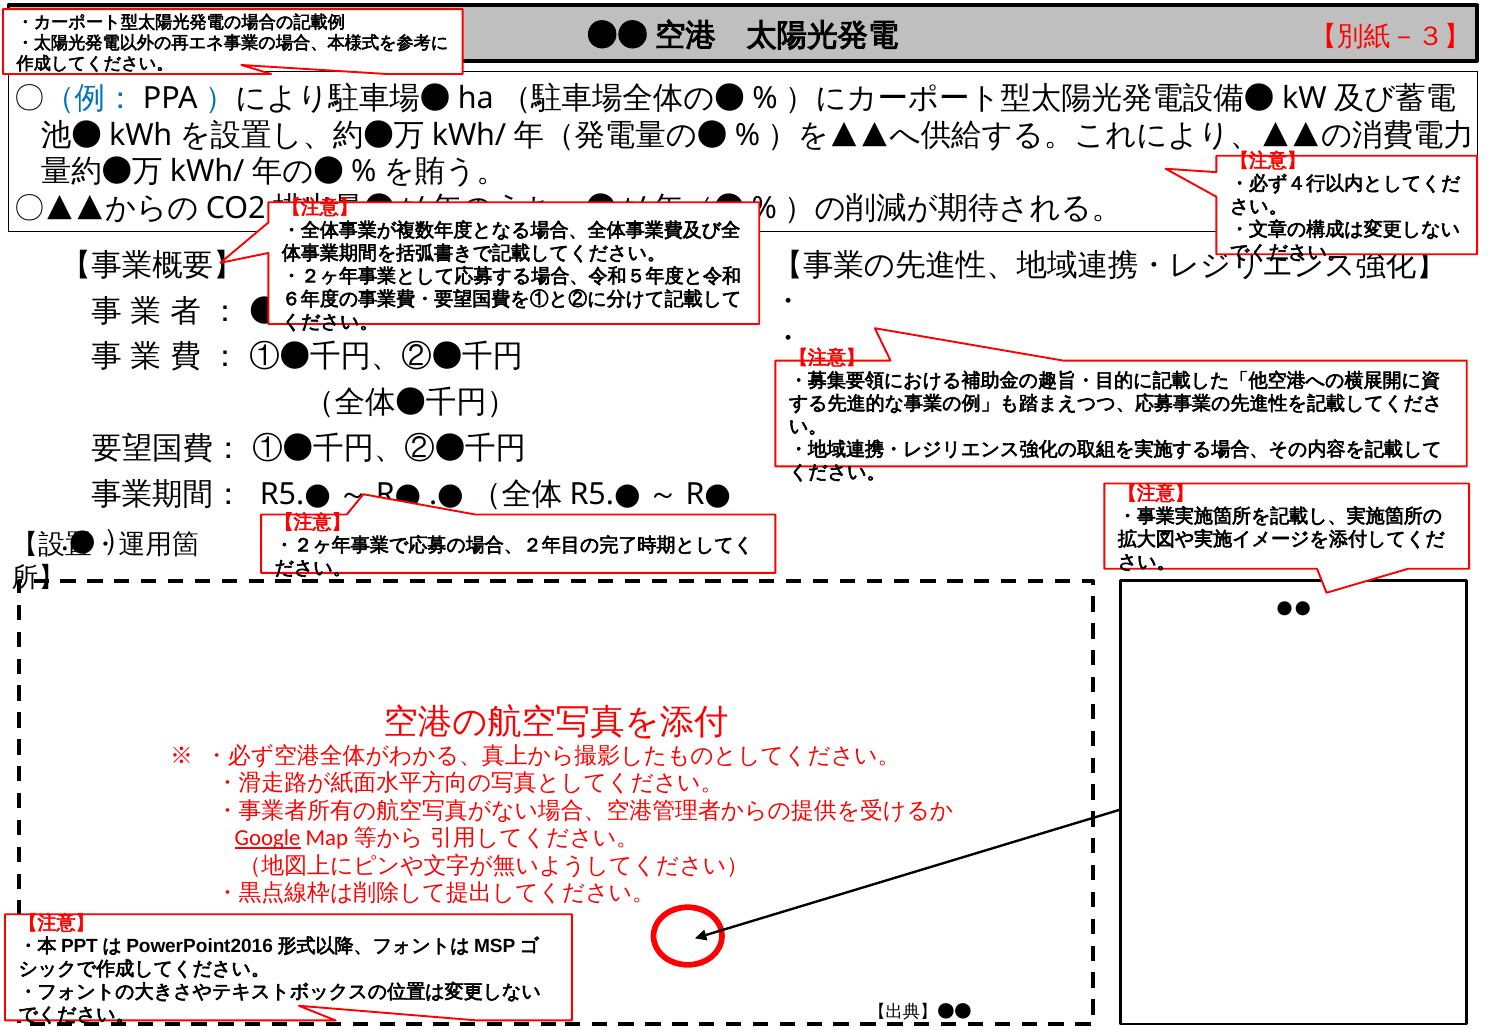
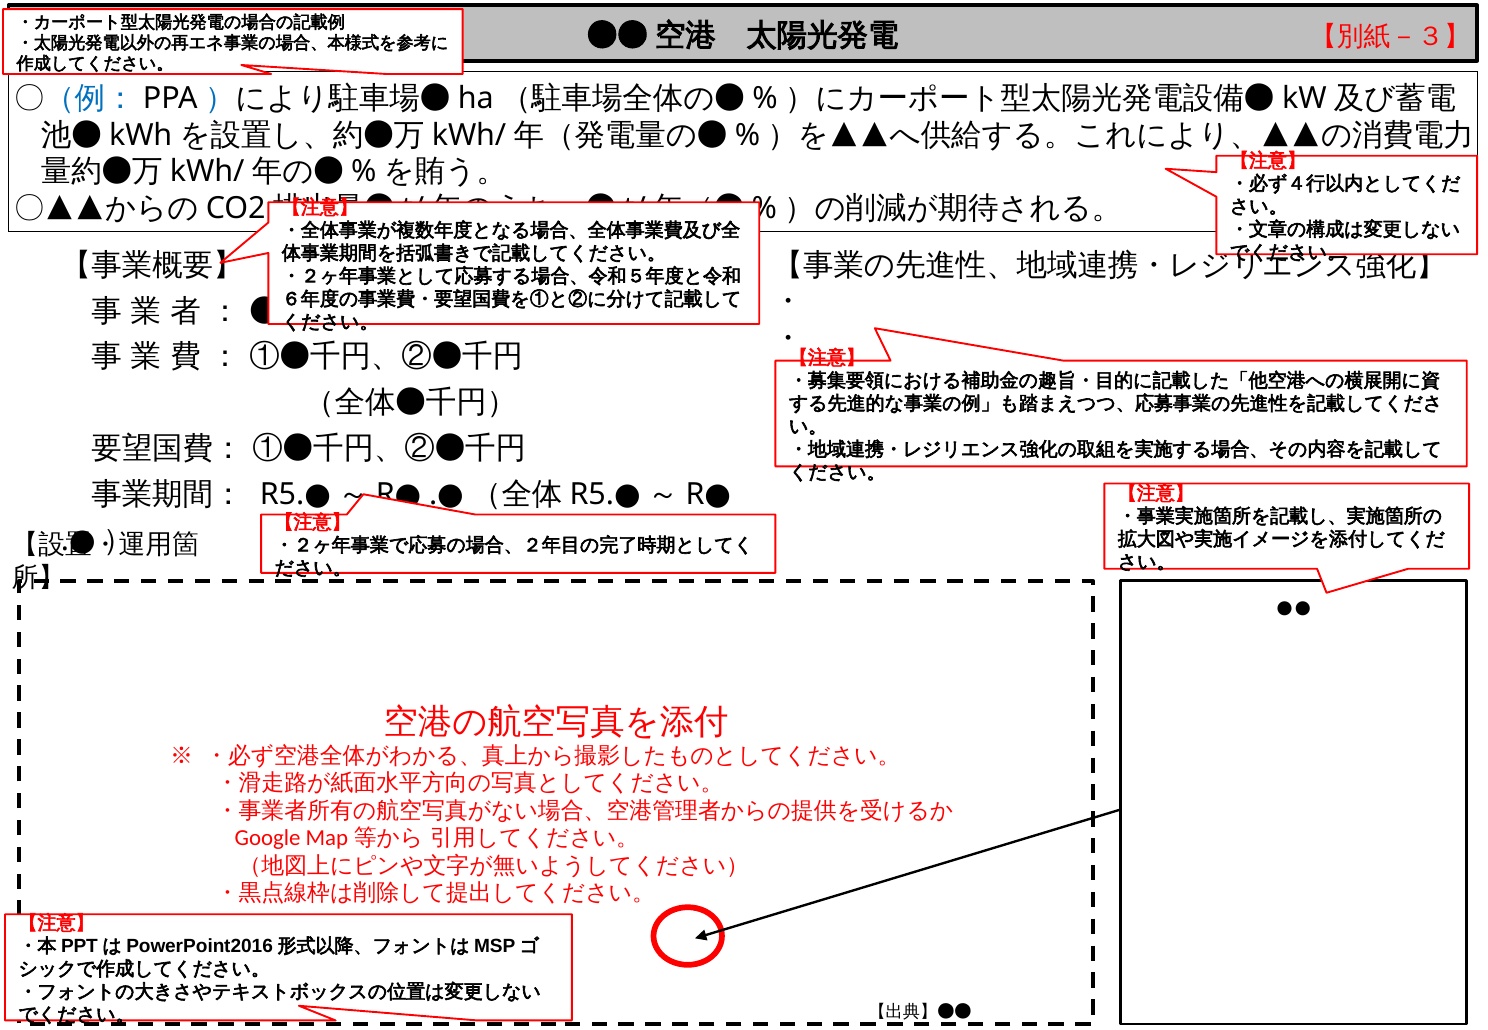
Google underline: present -> none
